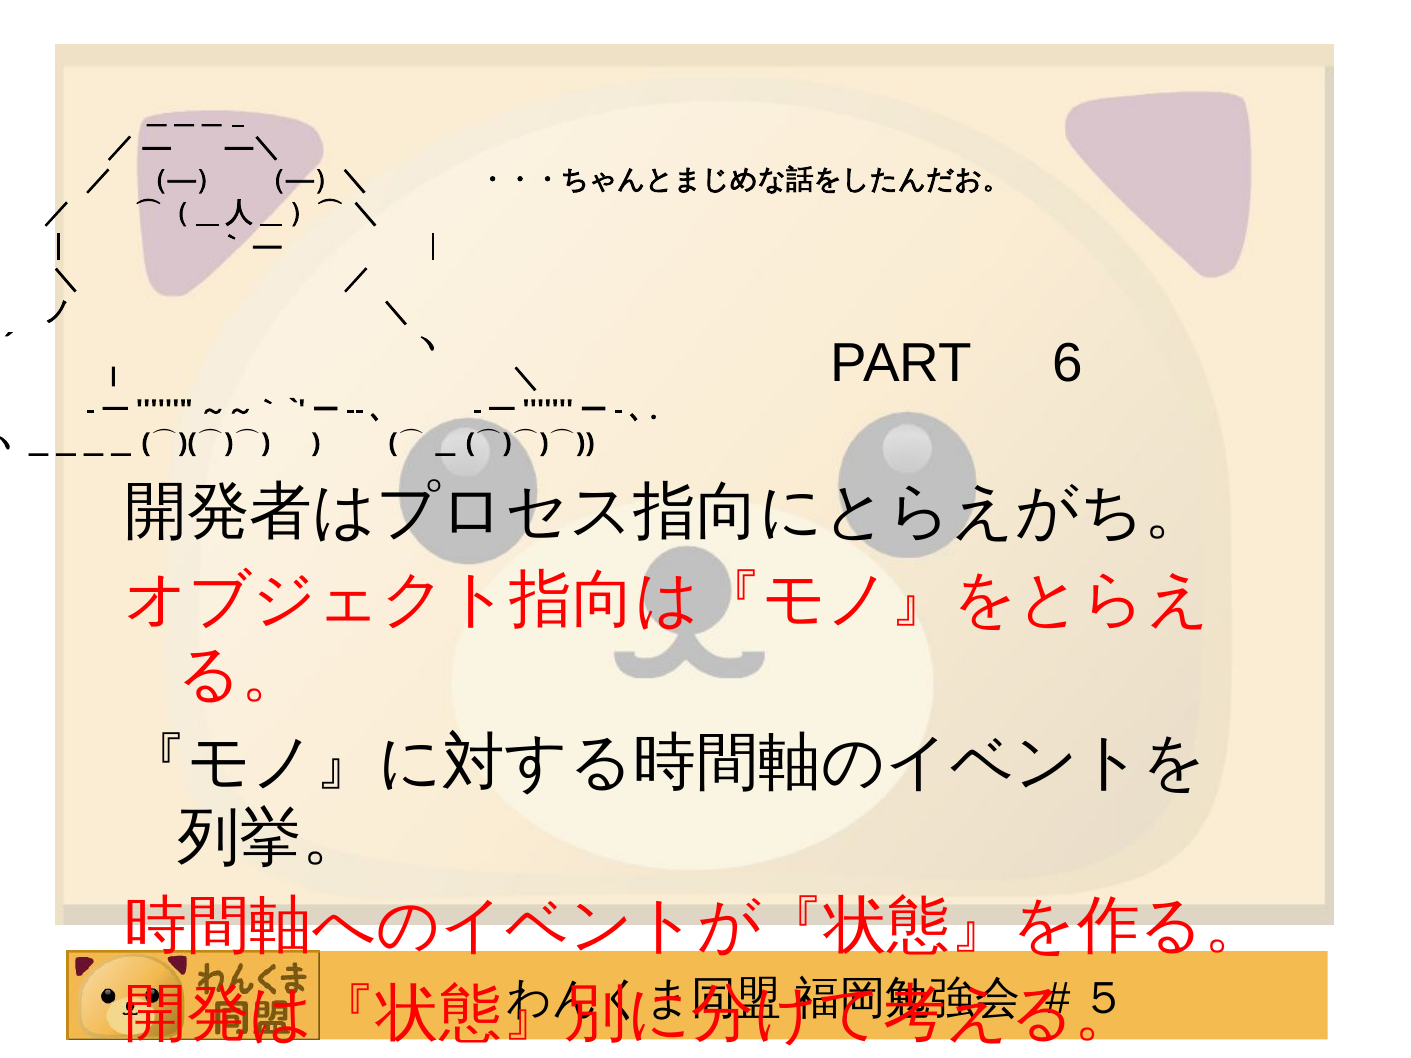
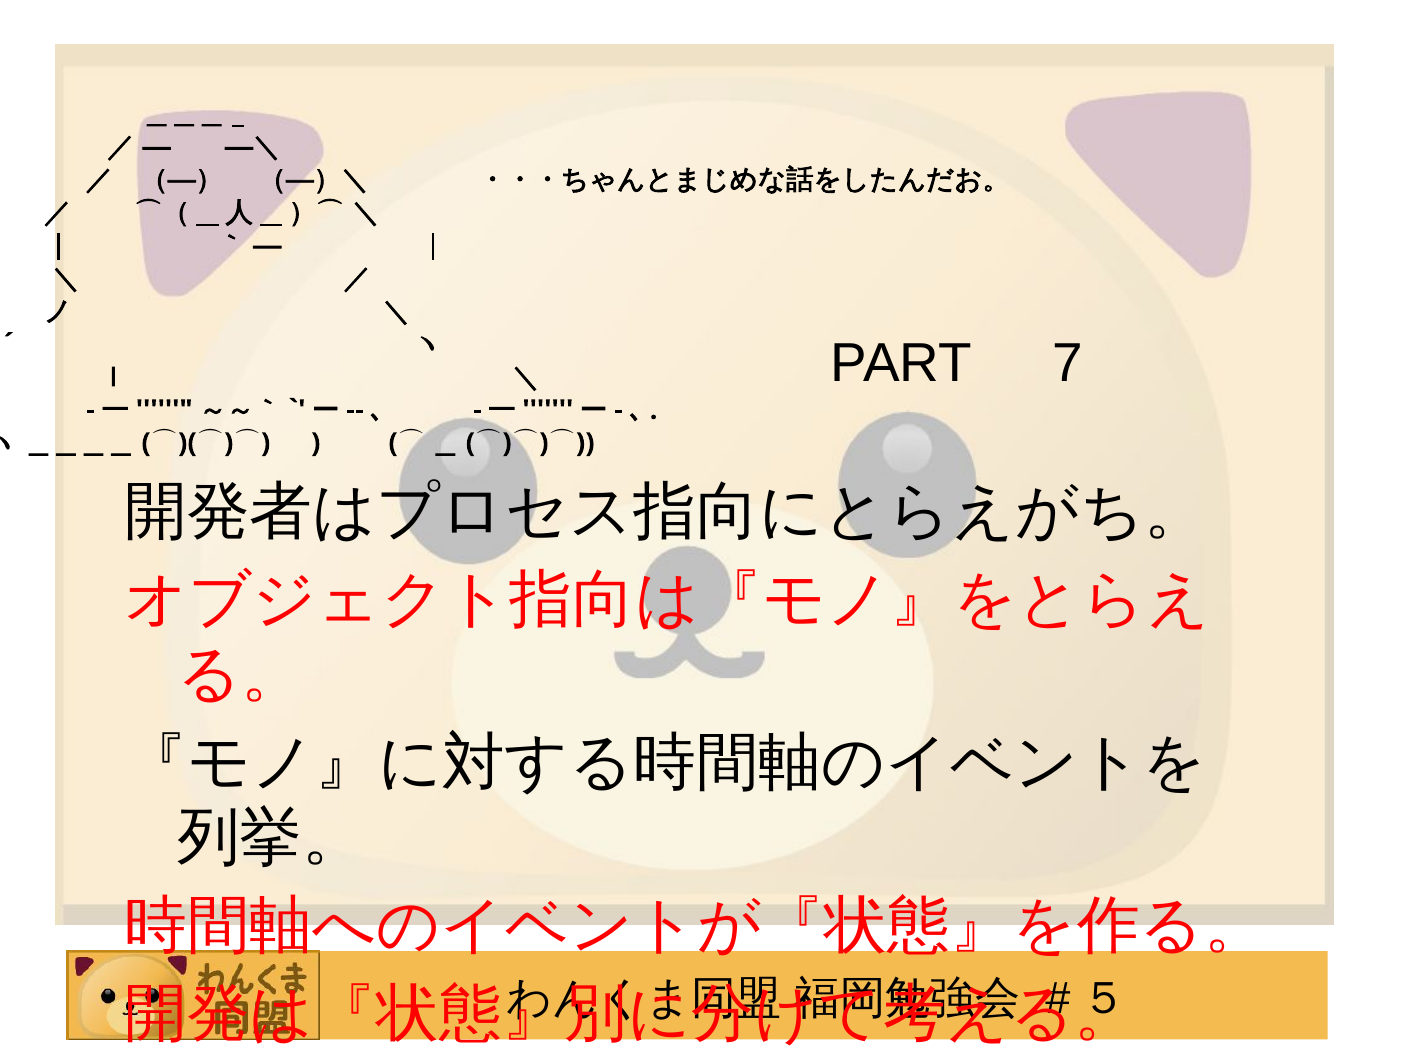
6: 6 -> 7
